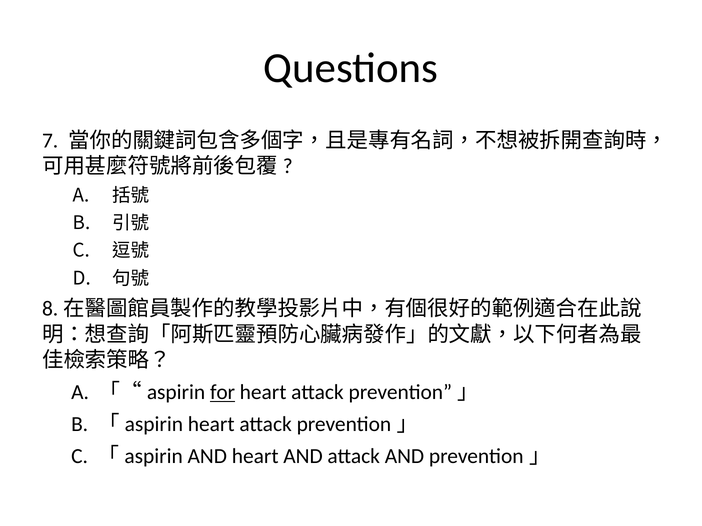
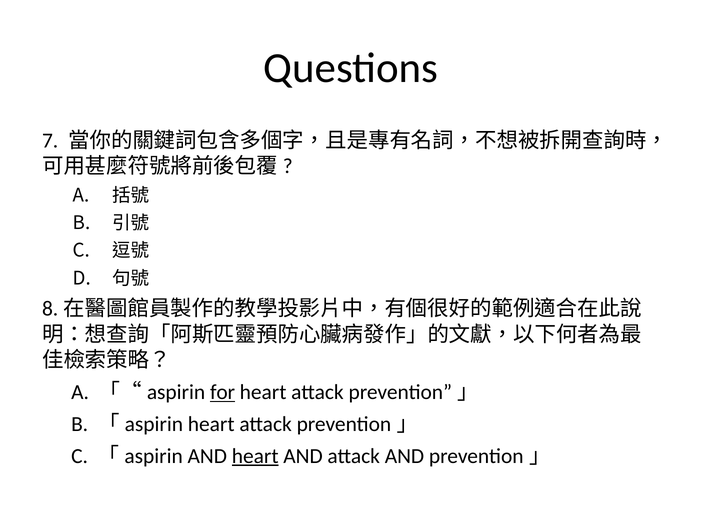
heart at (255, 457) underline: none -> present
